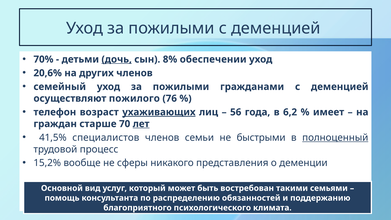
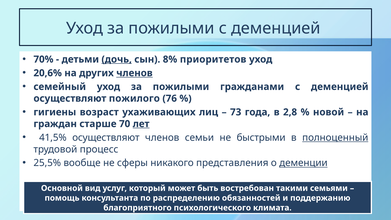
обеспечении: обеспечении -> приоритетов
членов at (134, 73) underline: none -> present
телефон: телефон -> гигиены
ухаживающих underline: present -> none
56: 56 -> 73
6,2: 6,2 -> 2,8
имеет: имеет -> новой
41,5% специалистов: специалистов -> осуществляют
15,2%: 15,2% -> 25,5%
деменции underline: none -> present
